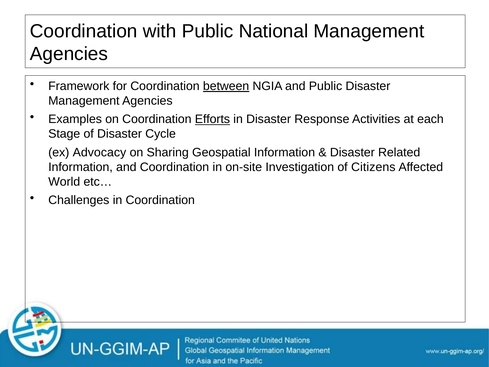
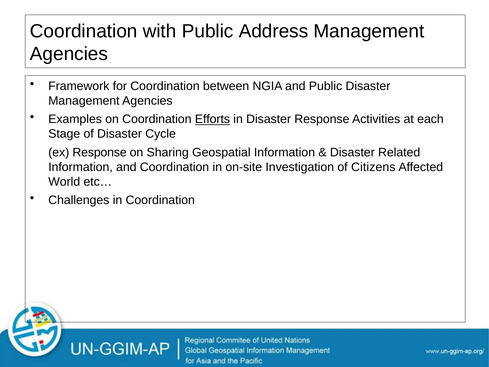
National: National -> Address
between underline: present -> none
ex Advocacy: Advocacy -> Response
